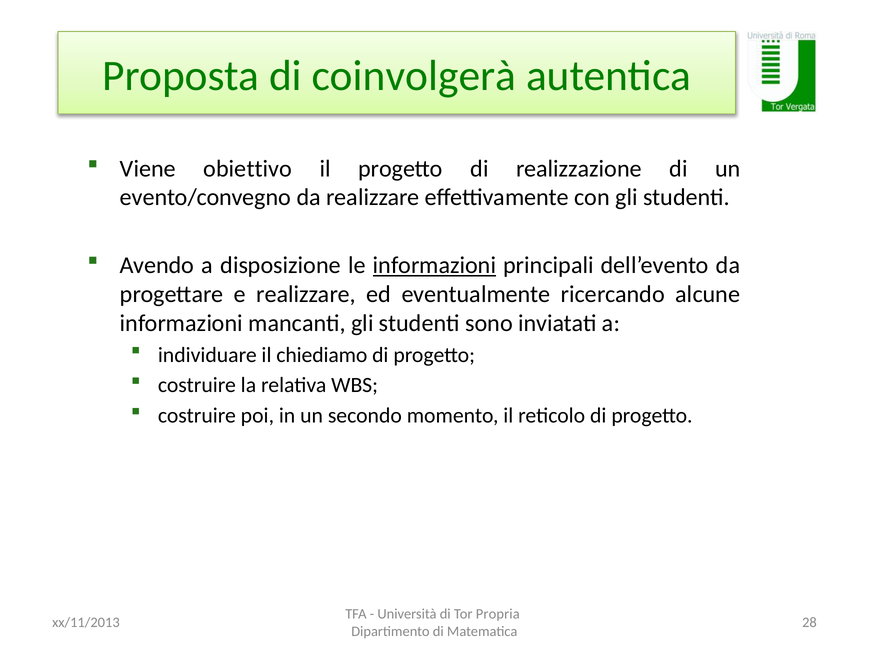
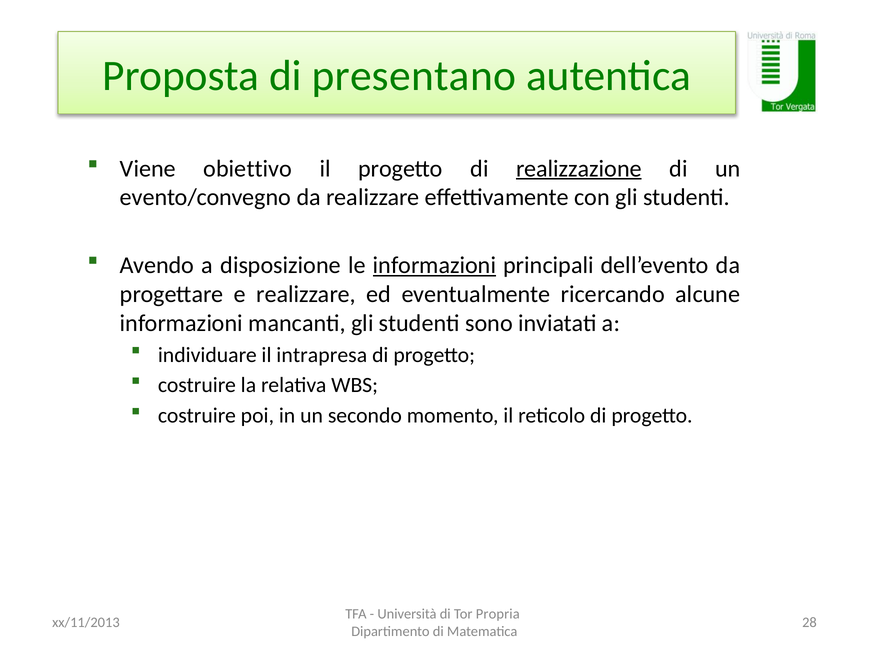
coinvolgerà: coinvolgerà -> presentano
realizzazione underline: none -> present
chiediamo: chiediamo -> intrapresa
